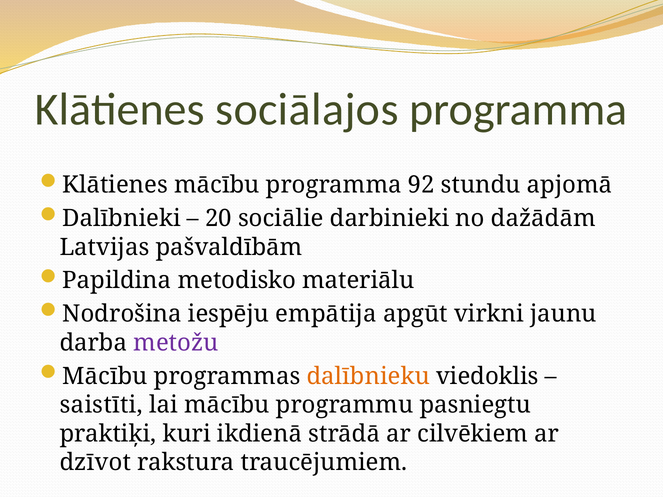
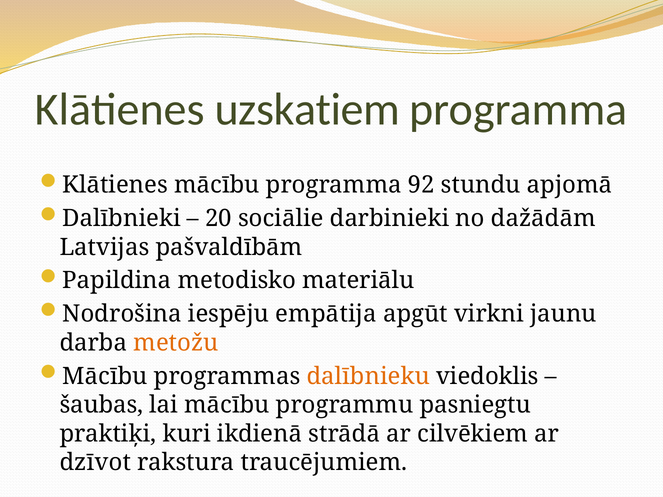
sociālajos: sociālajos -> uzskatiem
metožu colour: purple -> orange
saistīti: saistīti -> šaubas
